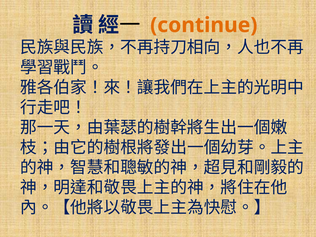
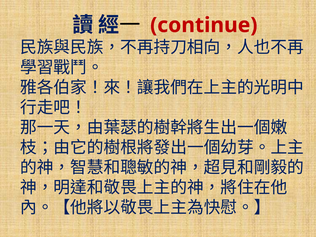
continue colour: orange -> red
